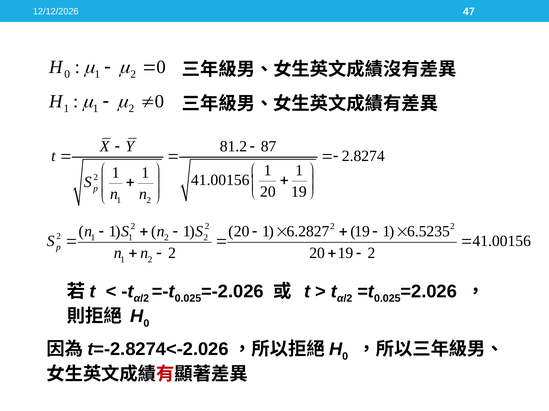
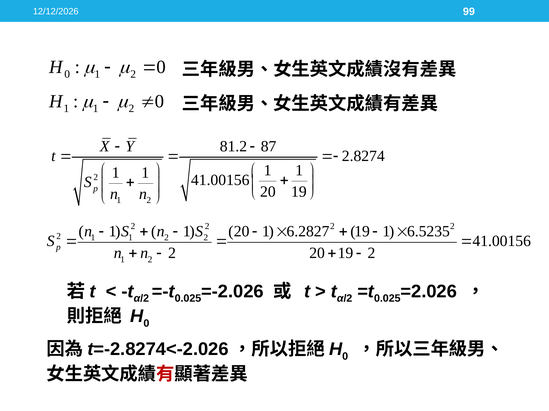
47: 47 -> 99
